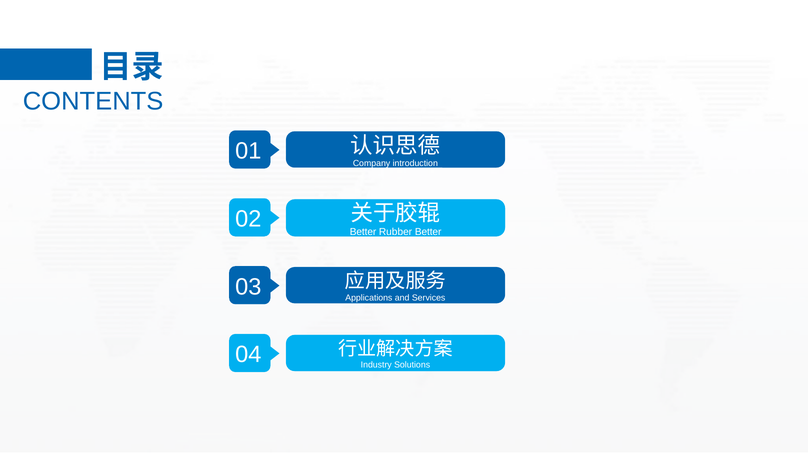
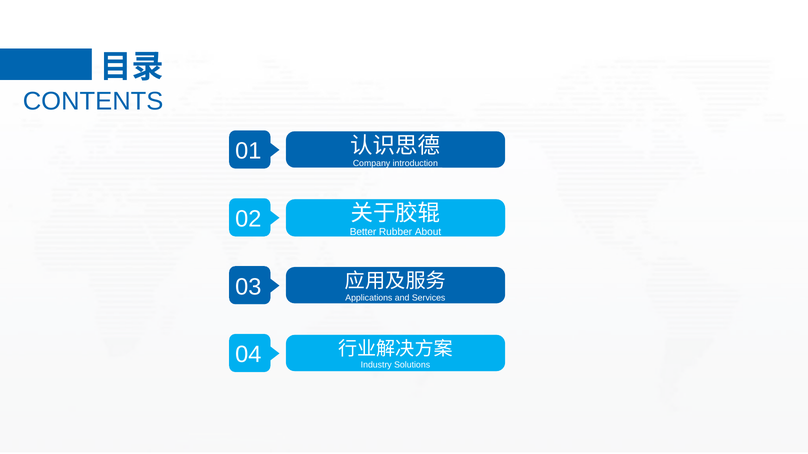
Rubber Better: Better -> About
